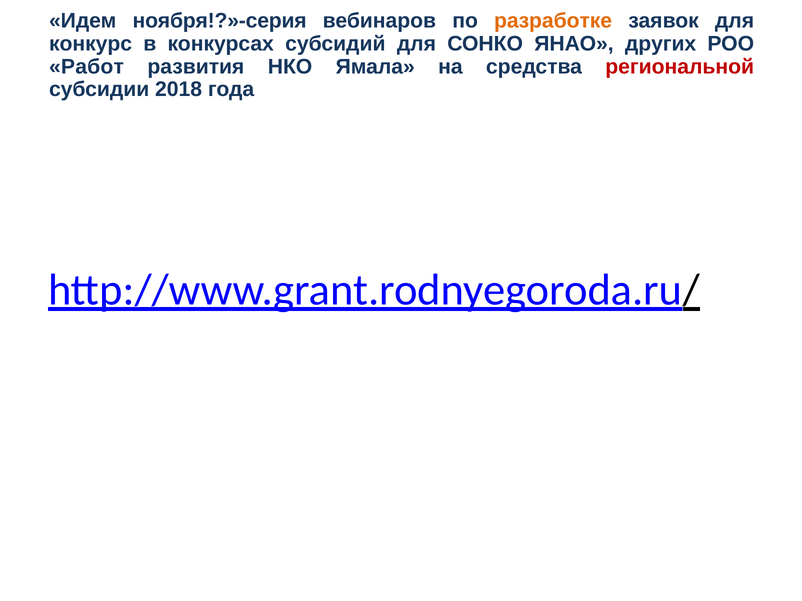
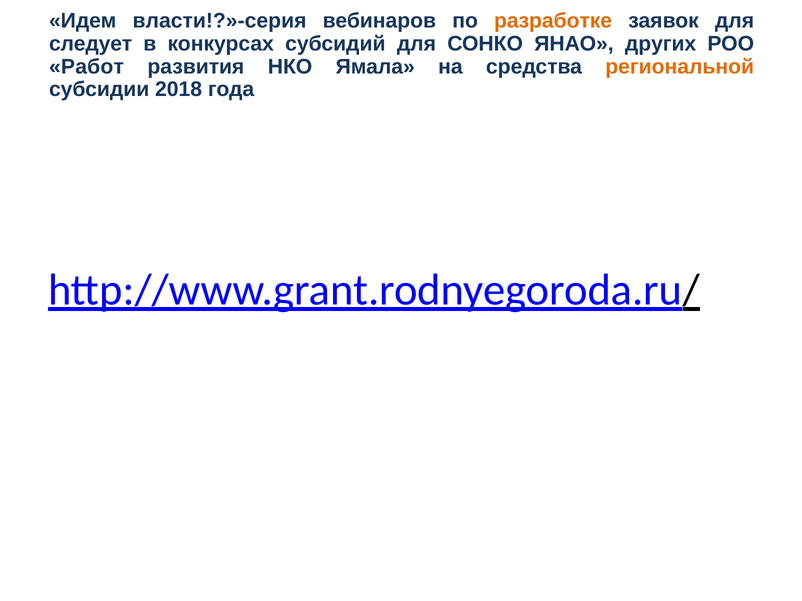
ноября!?»-серия: ноября!?»-серия -> власти!?»-серия
конкурс: конкурс -> следует
региональной colour: red -> orange
